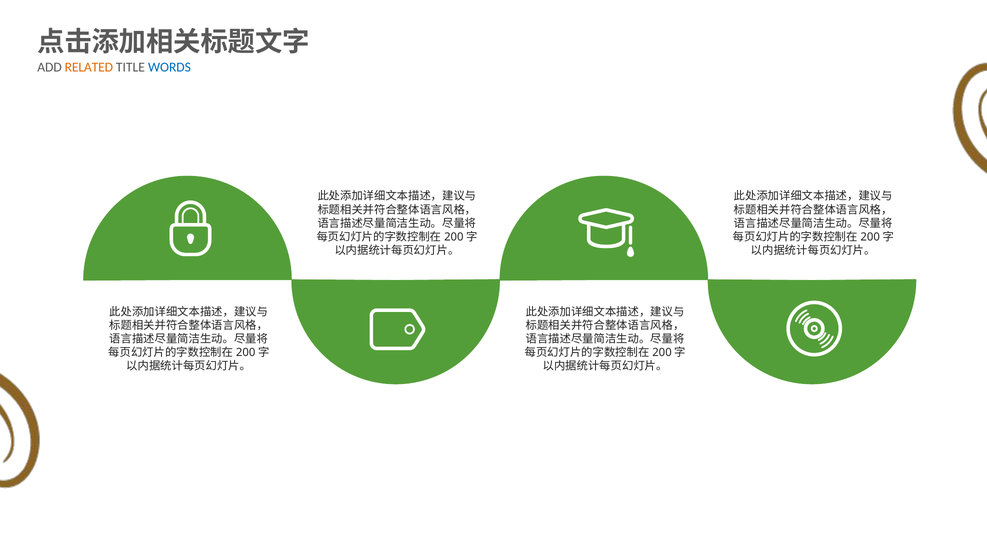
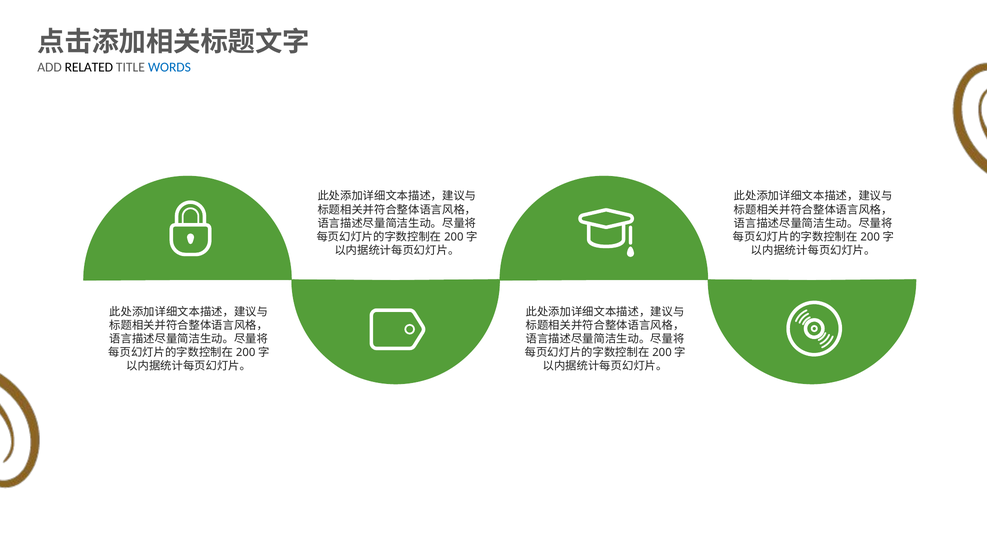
RELATED colour: orange -> black
